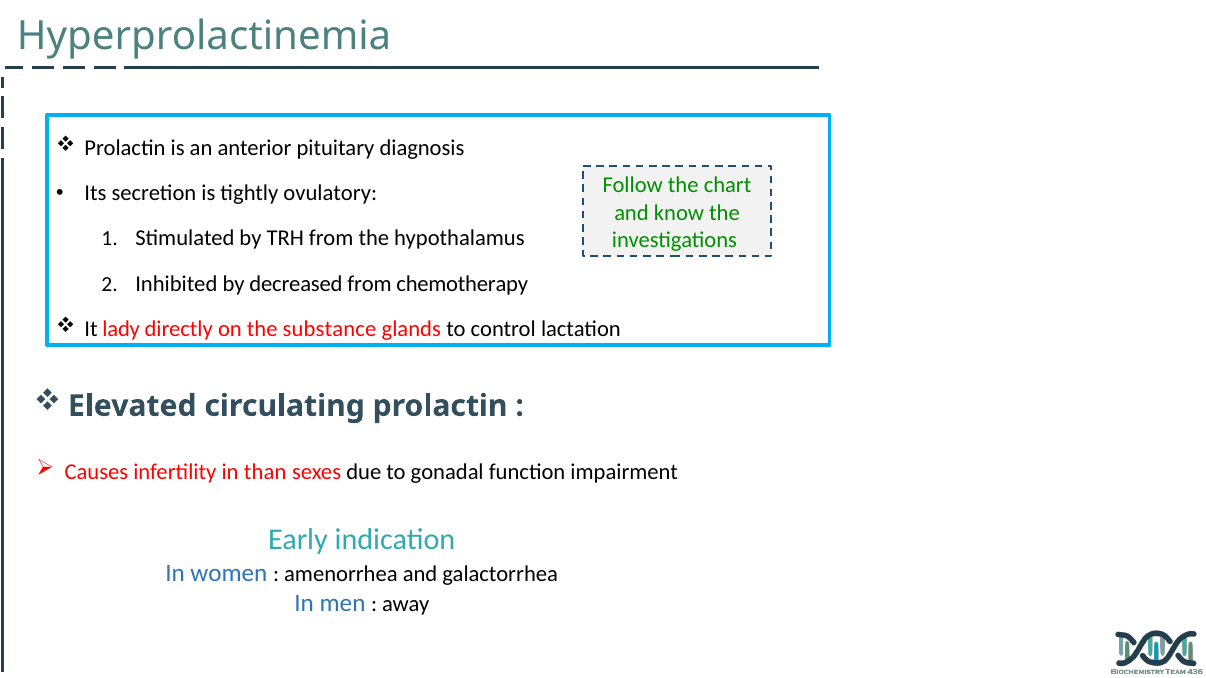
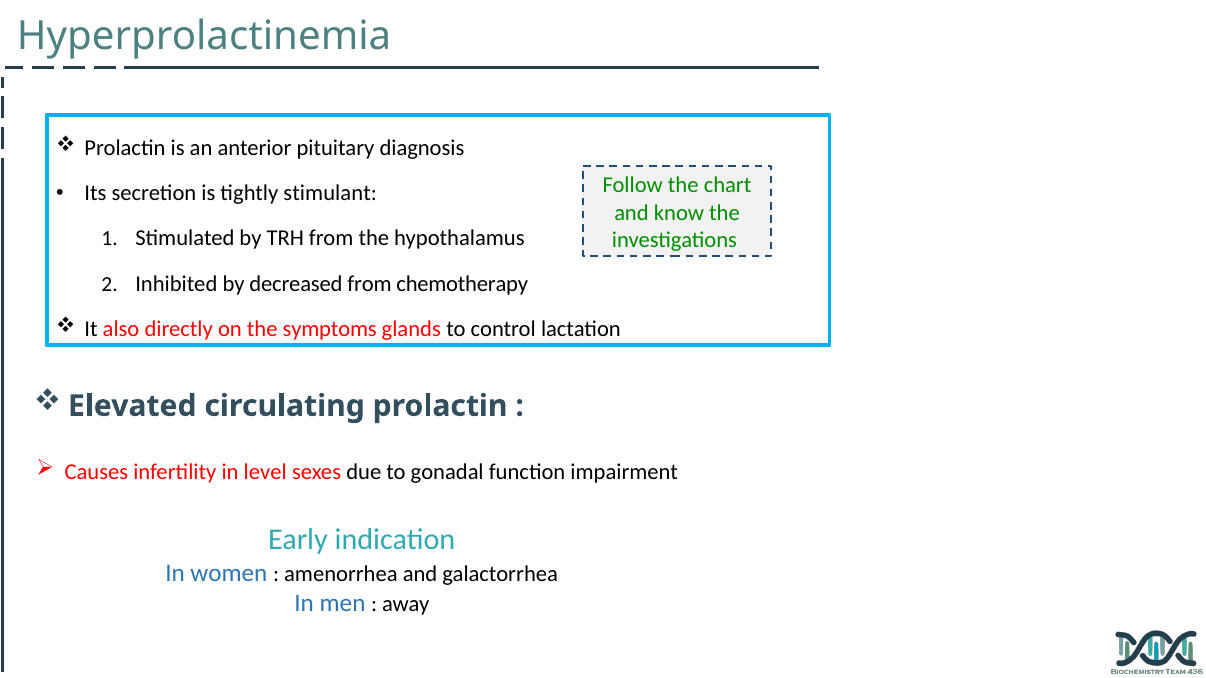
ovulatory: ovulatory -> stimulant
lady: lady -> also
substance: substance -> symptoms
than: than -> level
